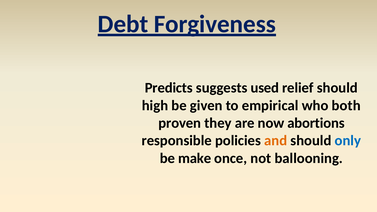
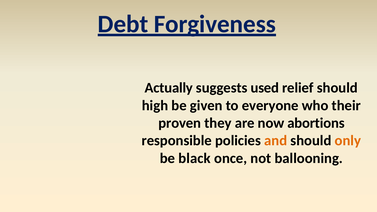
Predicts: Predicts -> Actually
empirical: empirical -> everyone
both: both -> their
only colour: blue -> orange
make: make -> black
